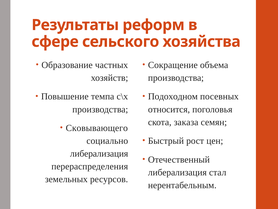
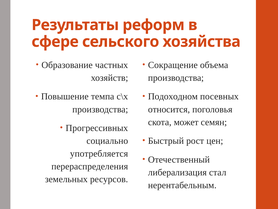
заказа: заказа -> может
Сковывающего: Сковывающего -> Прогрессивных
либерализация at (99, 153): либерализация -> употребляется
